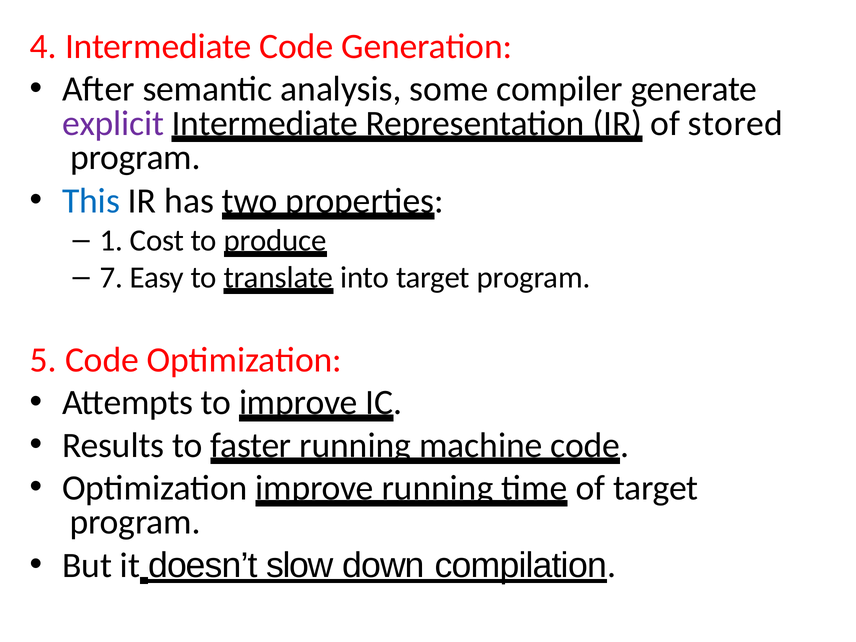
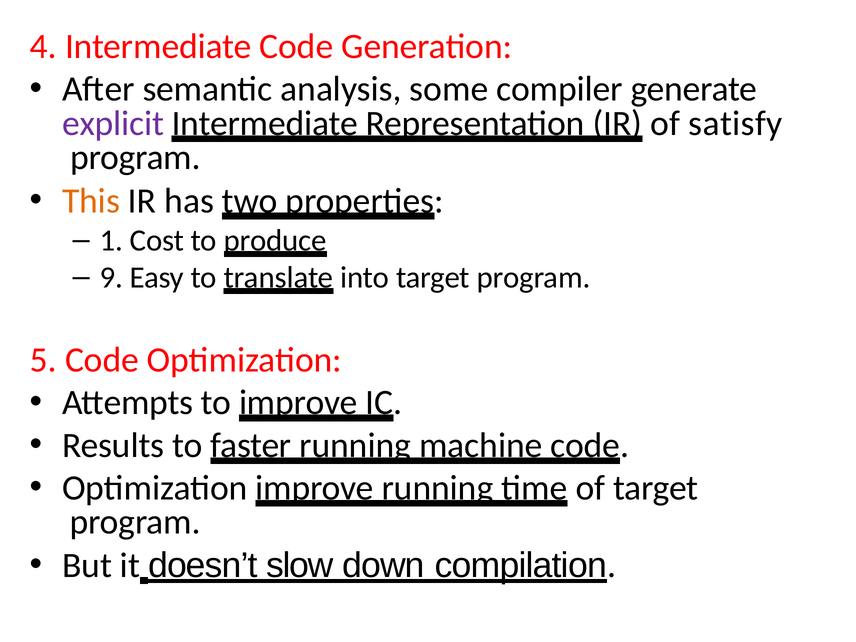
stored: stored -> satisfy
This colour: blue -> orange
7: 7 -> 9
